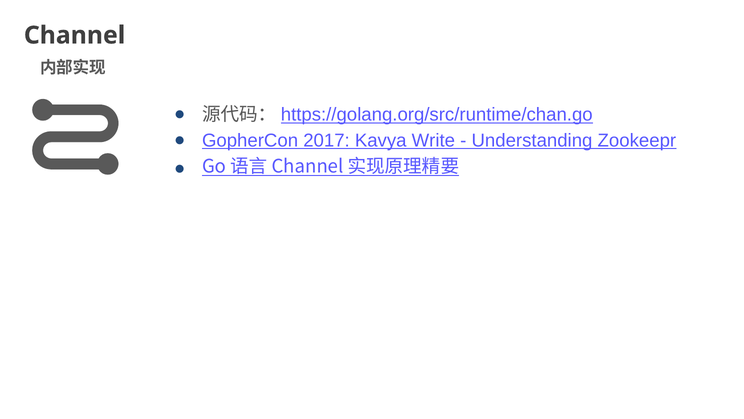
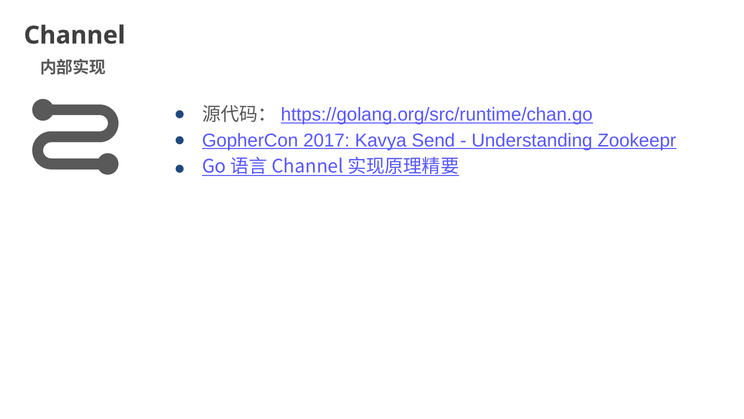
Write: Write -> Send
